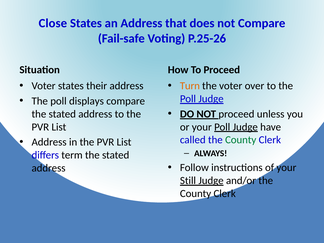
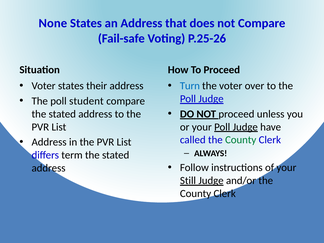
Close: Close -> None
Turn colour: orange -> blue
displays: displays -> student
